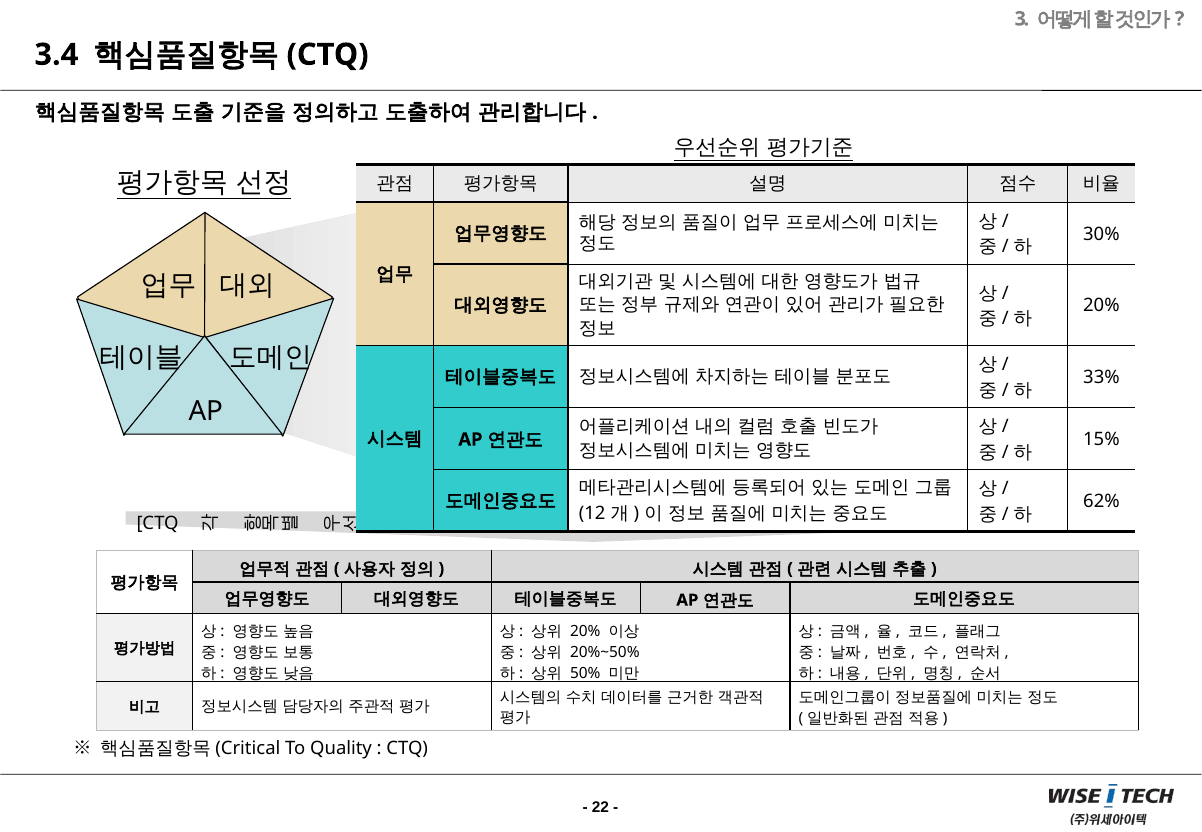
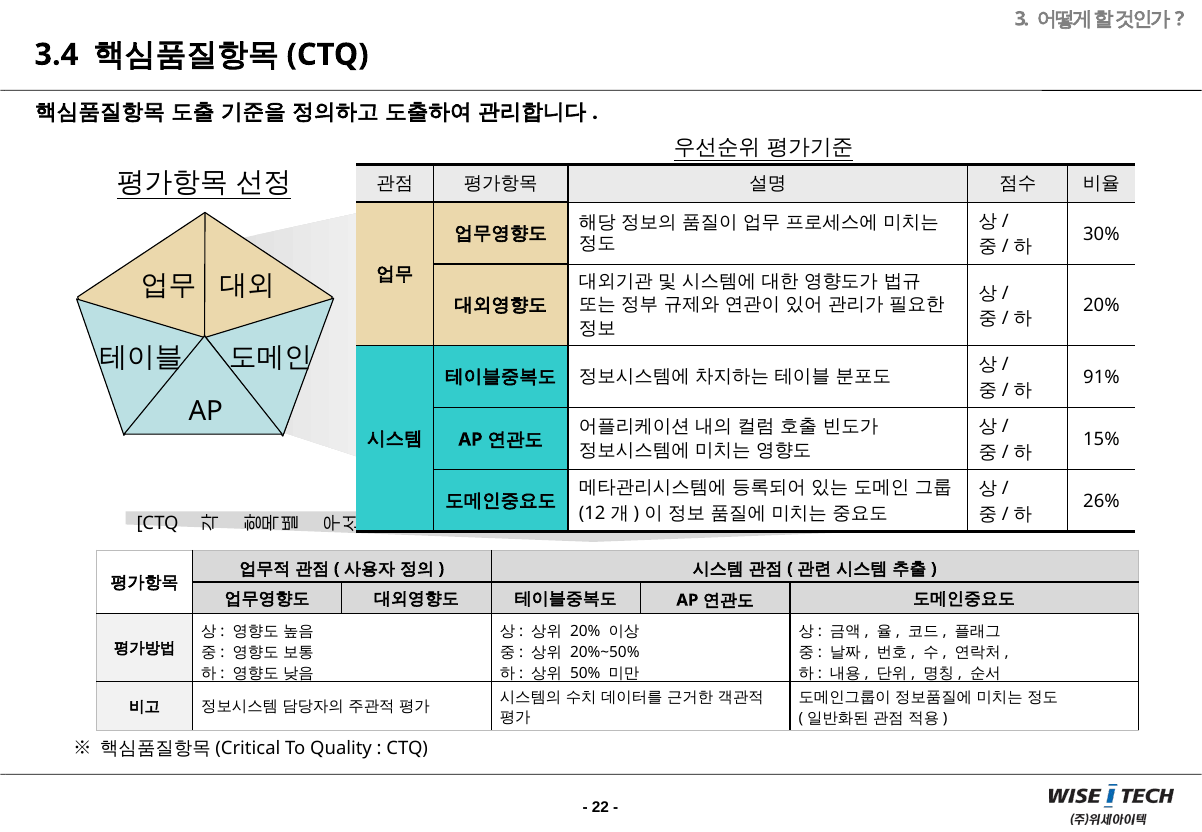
33%: 33% -> 91%
62%: 62% -> 26%
